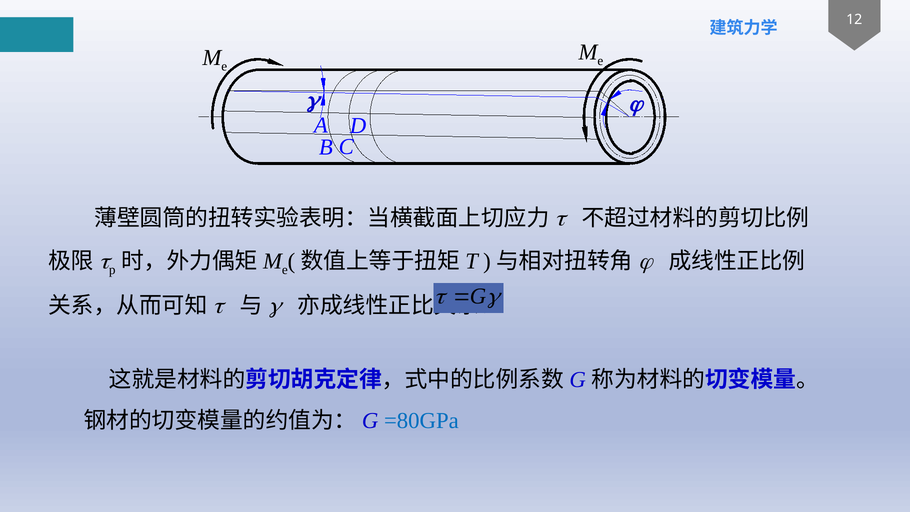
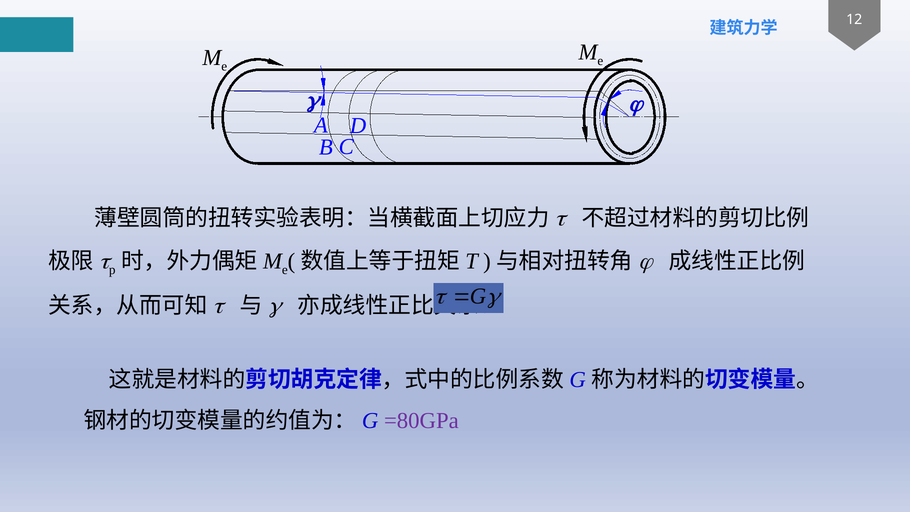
=80GPa colour: blue -> purple
